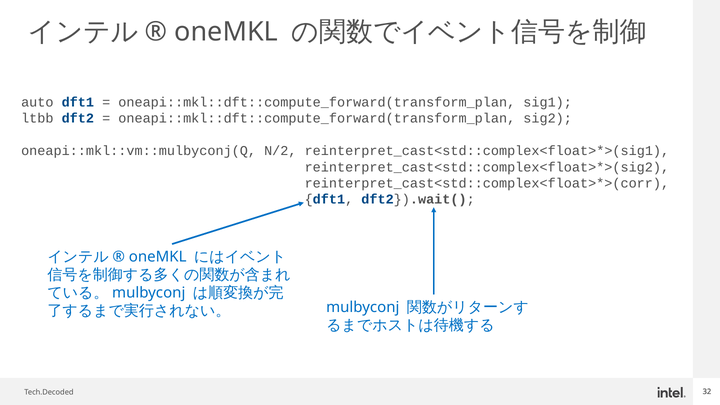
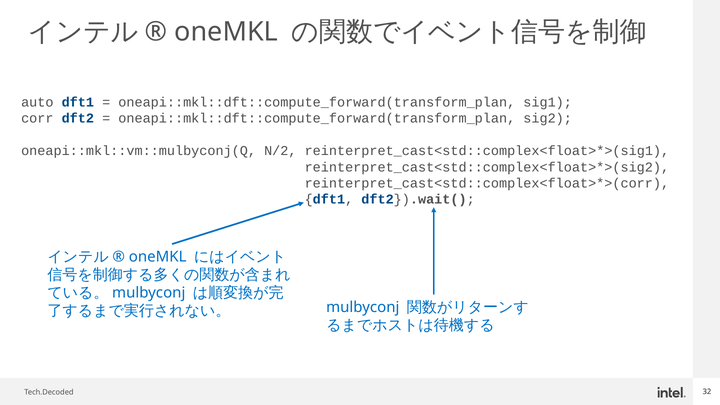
ltbb: ltbb -> corr
